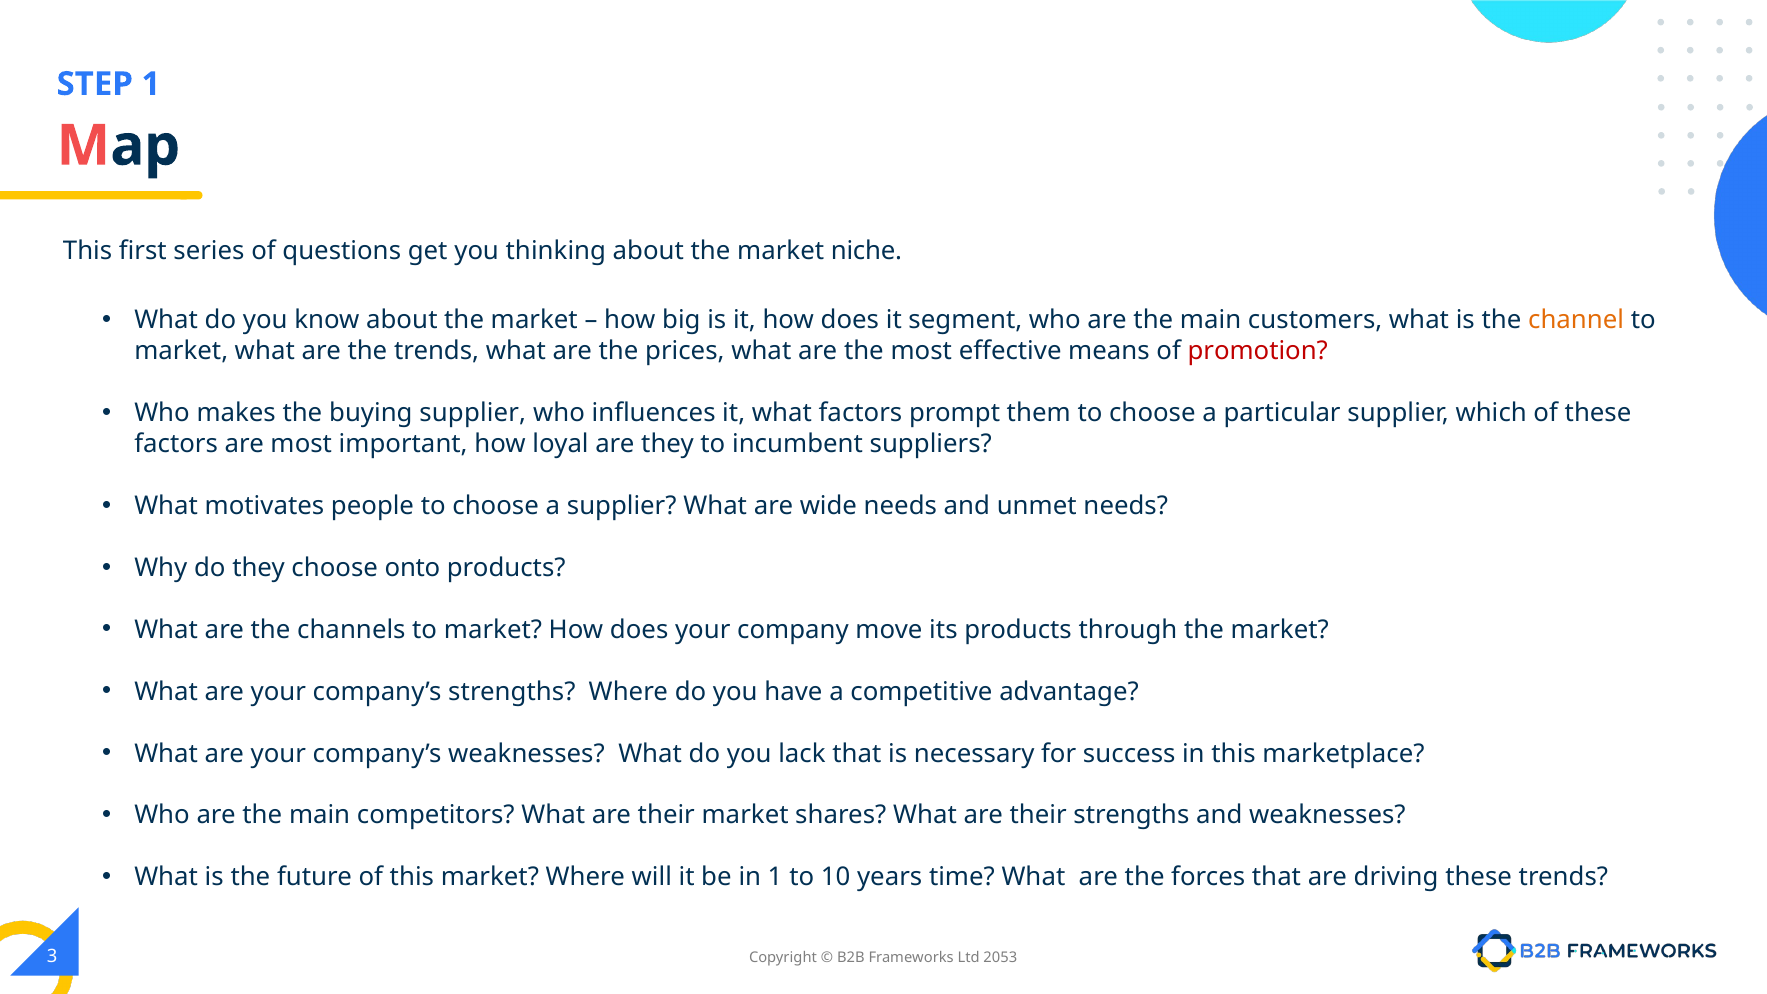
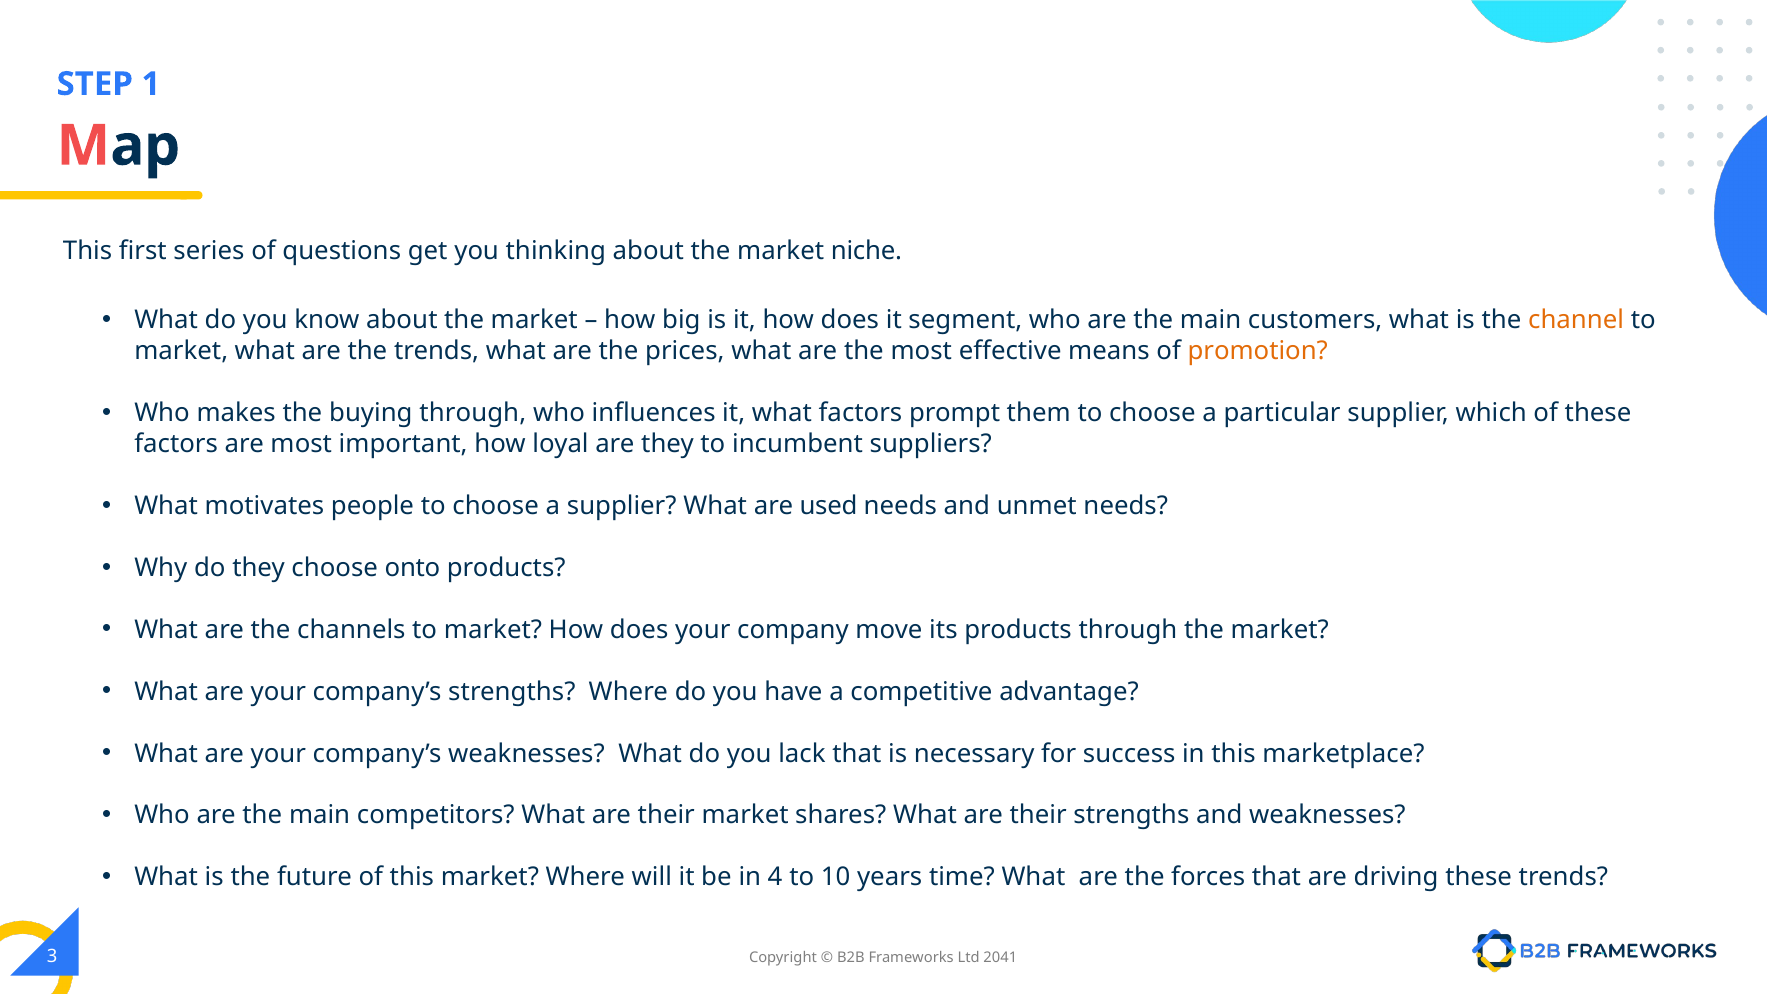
promotion colour: red -> orange
buying supplier: supplier -> through
wide: wide -> used
in 1: 1 -> 4
2053: 2053 -> 2041
